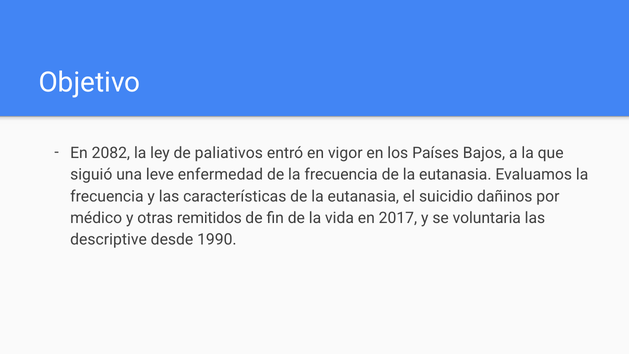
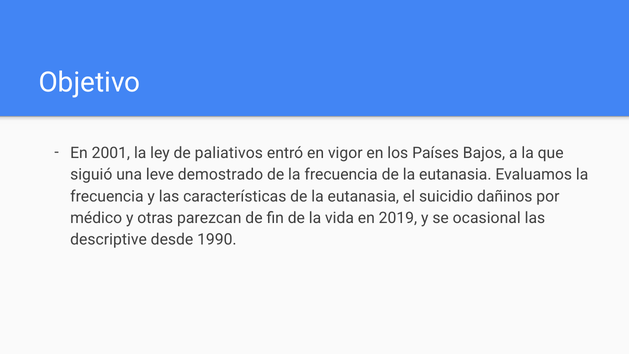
2082: 2082 -> 2001
enfermedad: enfermedad -> demostrado
remitidos: remitidos -> parezcan
2017: 2017 -> 2019
voluntaria: voluntaria -> ocasional
